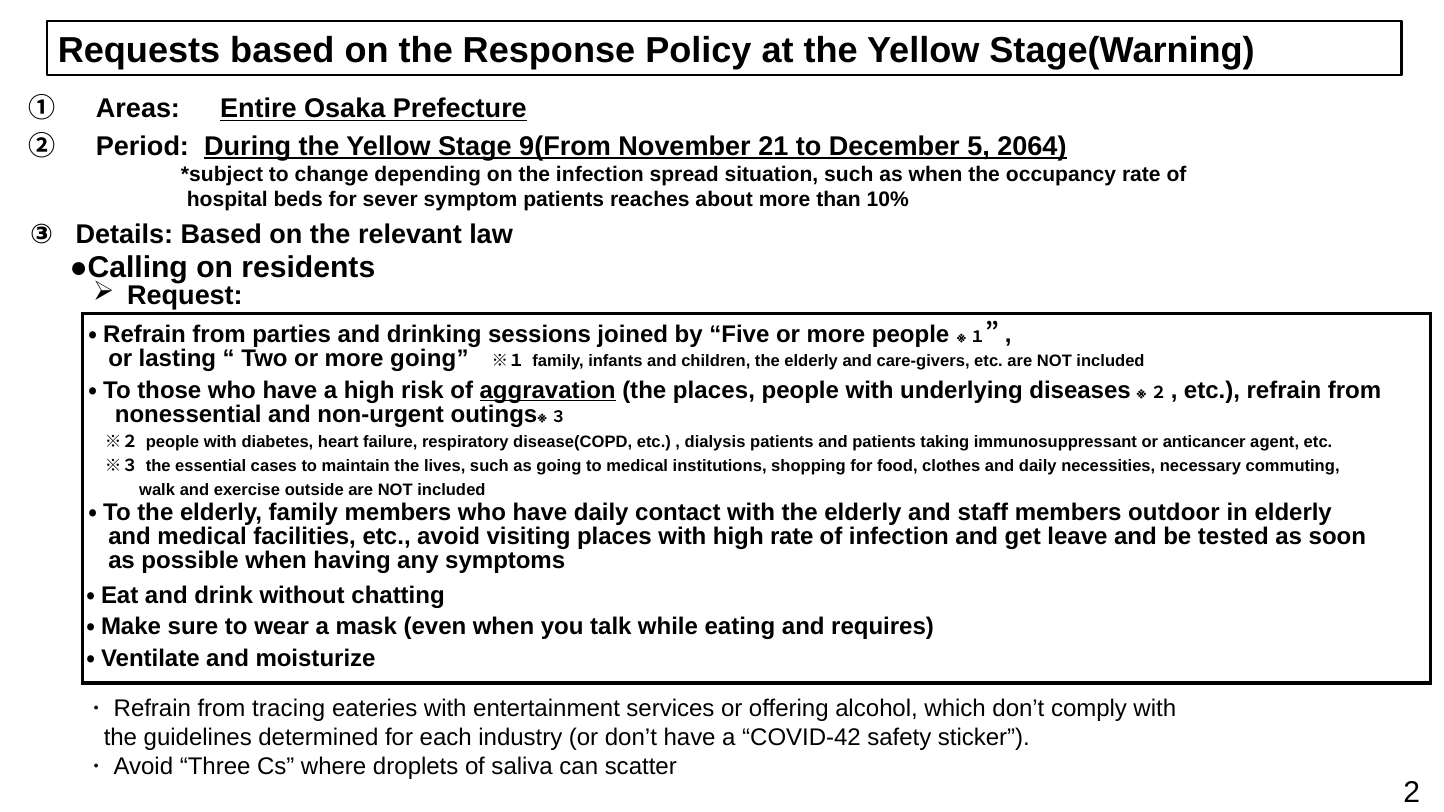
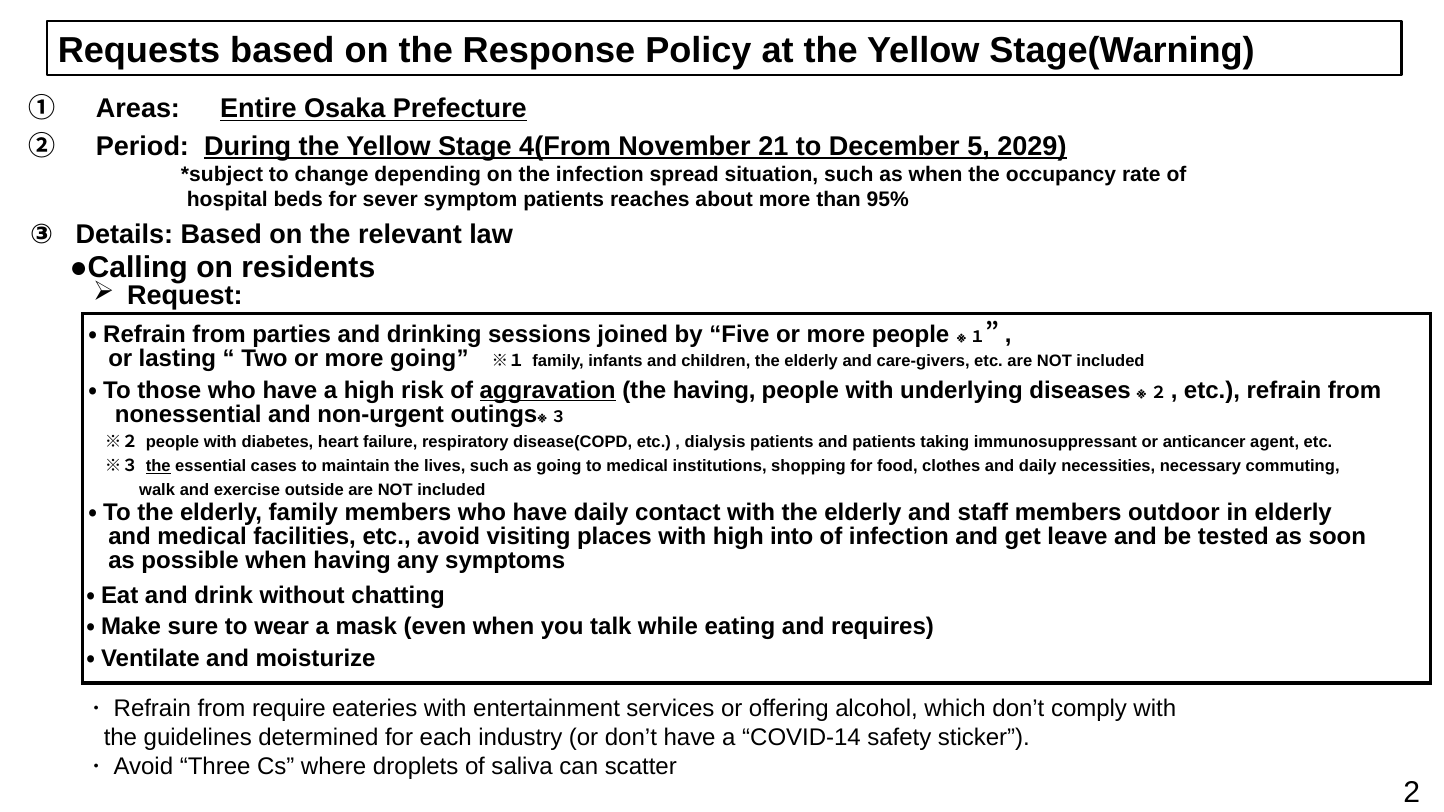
9(From: 9(From -> 4(From
2064: 2064 -> 2029
10%: 10% -> 95%
the places: places -> having
the at (158, 466) underline: none -> present
high rate: rate -> into
tracing: tracing -> require
COVID-42: COVID-42 -> COVID-14
